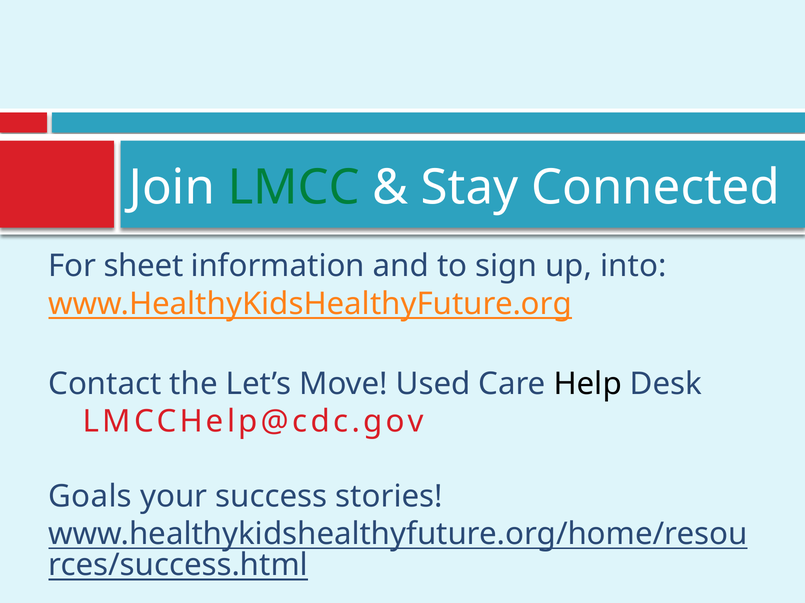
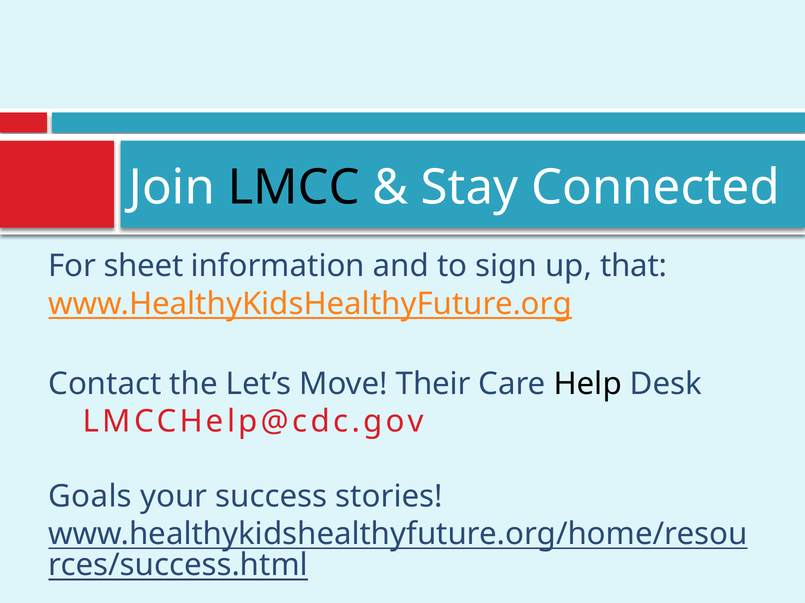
LMCC colour: green -> black
into: into -> that
Used: Used -> Their
